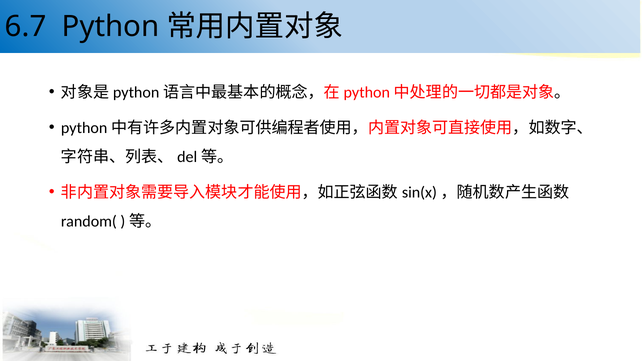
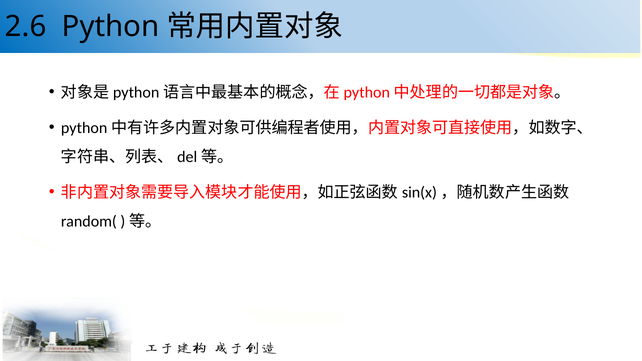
6.7: 6.7 -> 2.6
